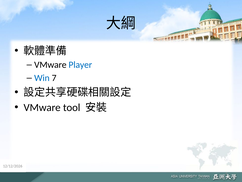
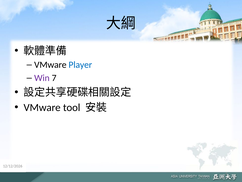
Win colour: blue -> purple
